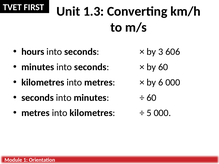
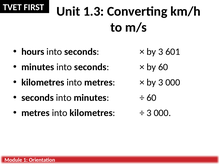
606: 606 -> 601
6 at (161, 82): 6 -> 3
5 at (149, 113): 5 -> 3
